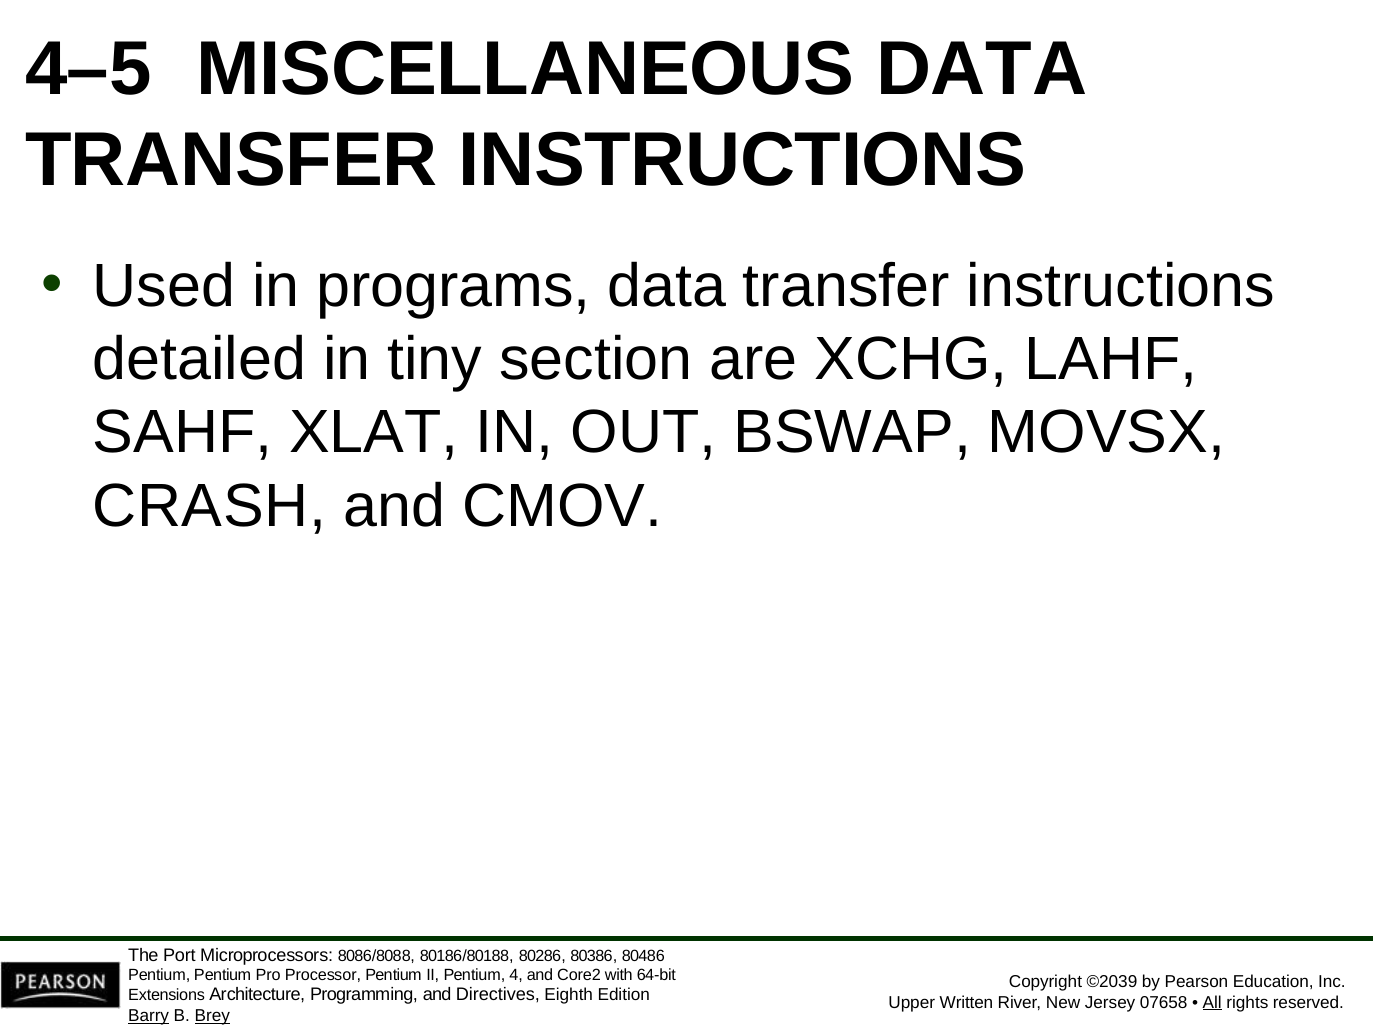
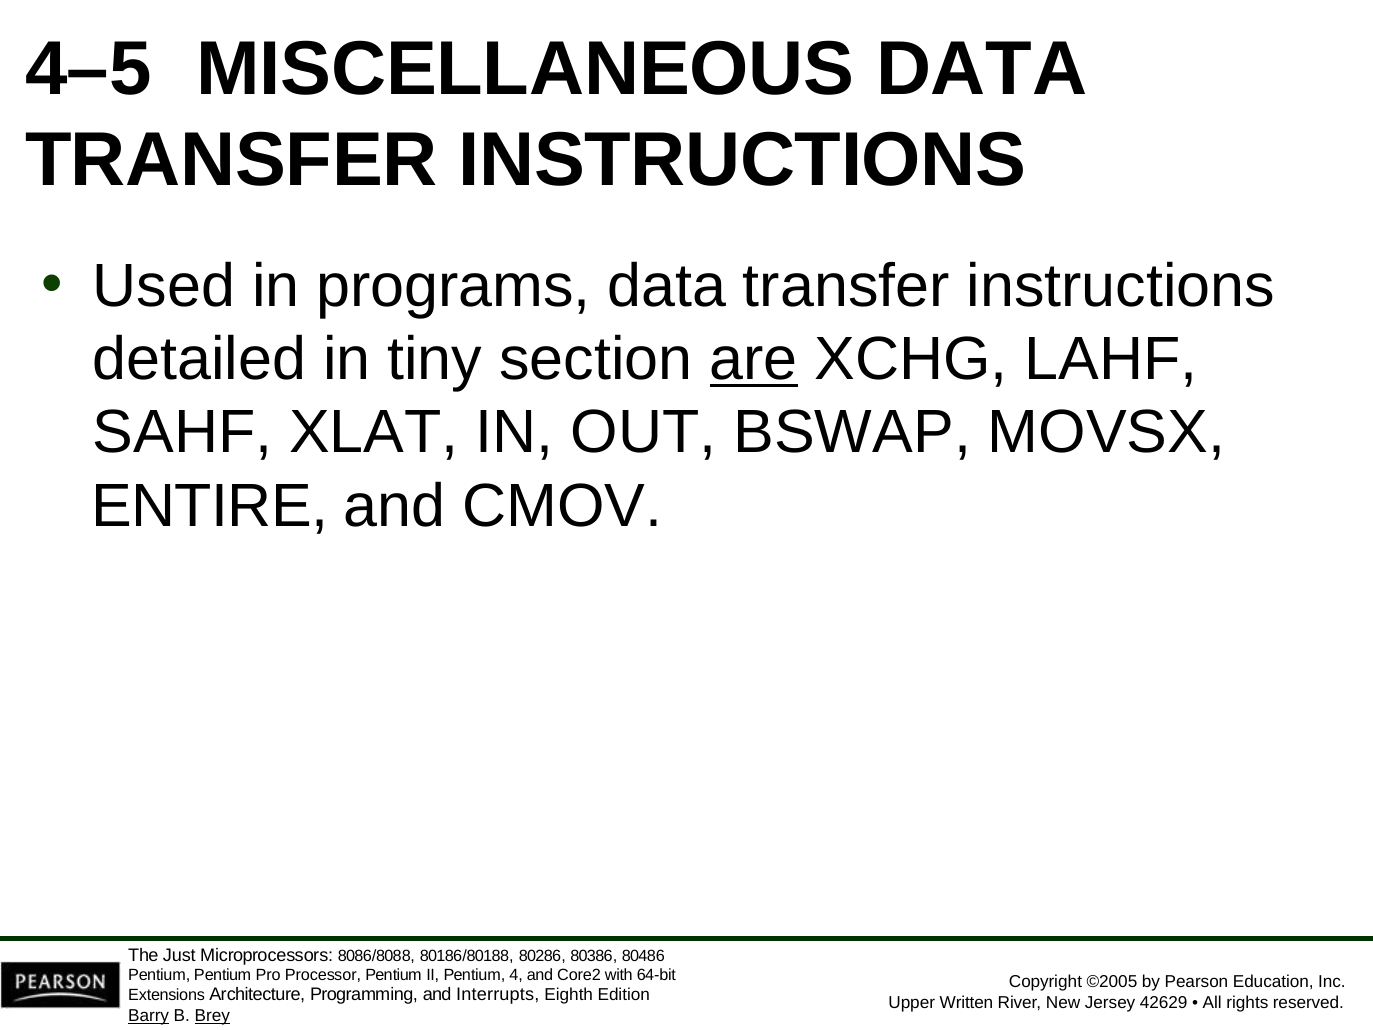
are underline: none -> present
CRASH: CRASH -> ENTIRE
Port: Port -> Just
©2039: ©2039 -> ©2005
Directives: Directives -> Interrupts
07658: 07658 -> 42629
All underline: present -> none
